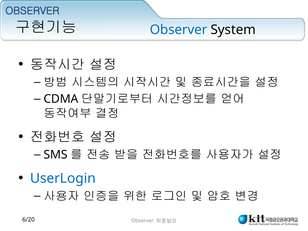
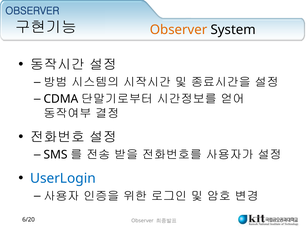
Observer at (179, 30) colour: blue -> orange
